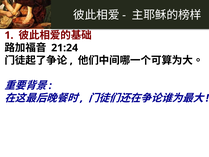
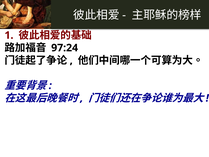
21:24: 21:24 -> 97:24
